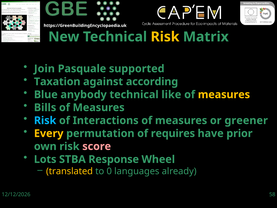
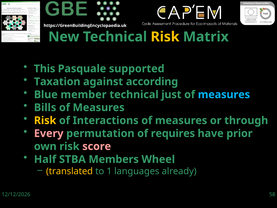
Join: Join -> This
anybody: anybody -> member
like: like -> just
measures at (224, 94) colour: yellow -> light blue
Risk at (45, 120) colour: light blue -> yellow
greener: greener -> through
Every colour: yellow -> pink
Lots: Lots -> Half
Response: Response -> Members
0: 0 -> 1
